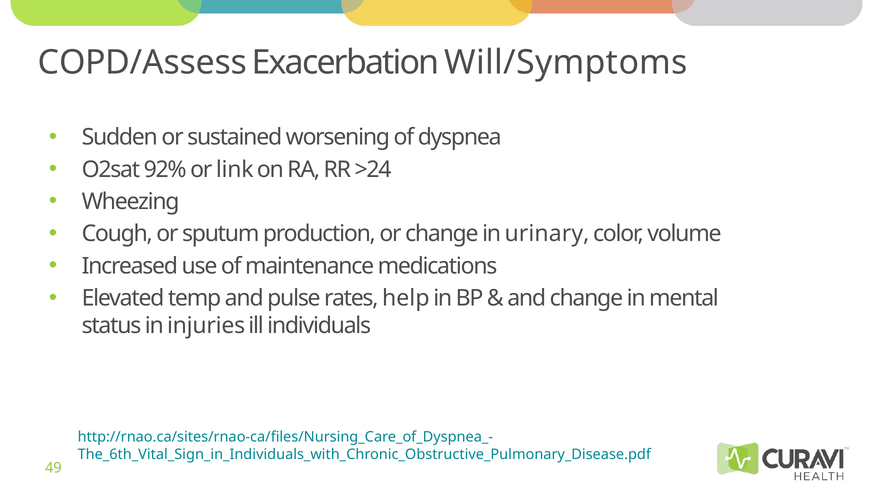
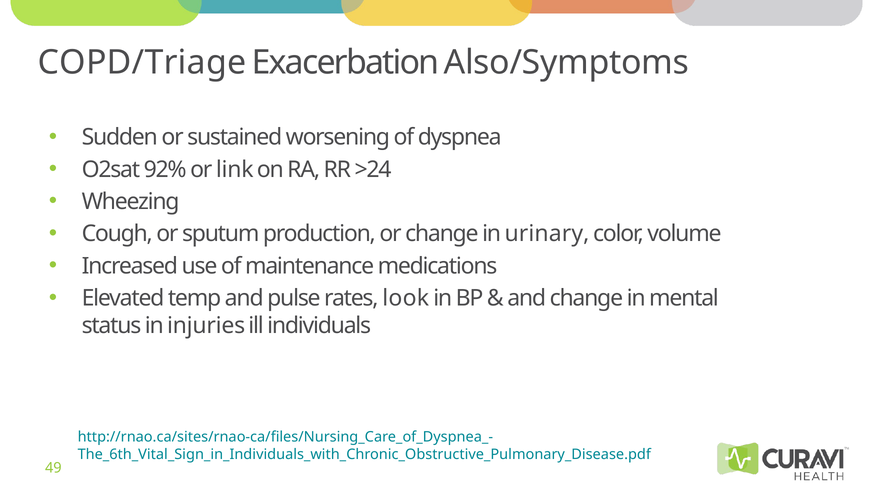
COPD/Assess: COPD/Assess -> COPD/Triage
Will/Symptoms: Will/Symptoms -> Also/Symptoms
help: help -> look
